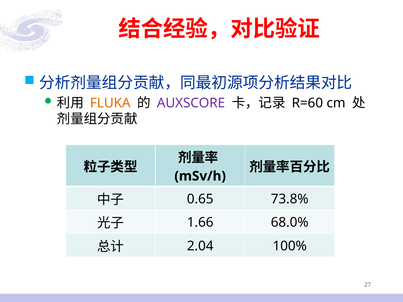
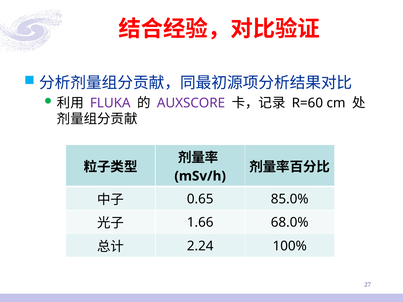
FLUKA colour: orange -> purple
73.8%: 73.8% -> 85.0%
2.04: 2.04 -> 2.24
